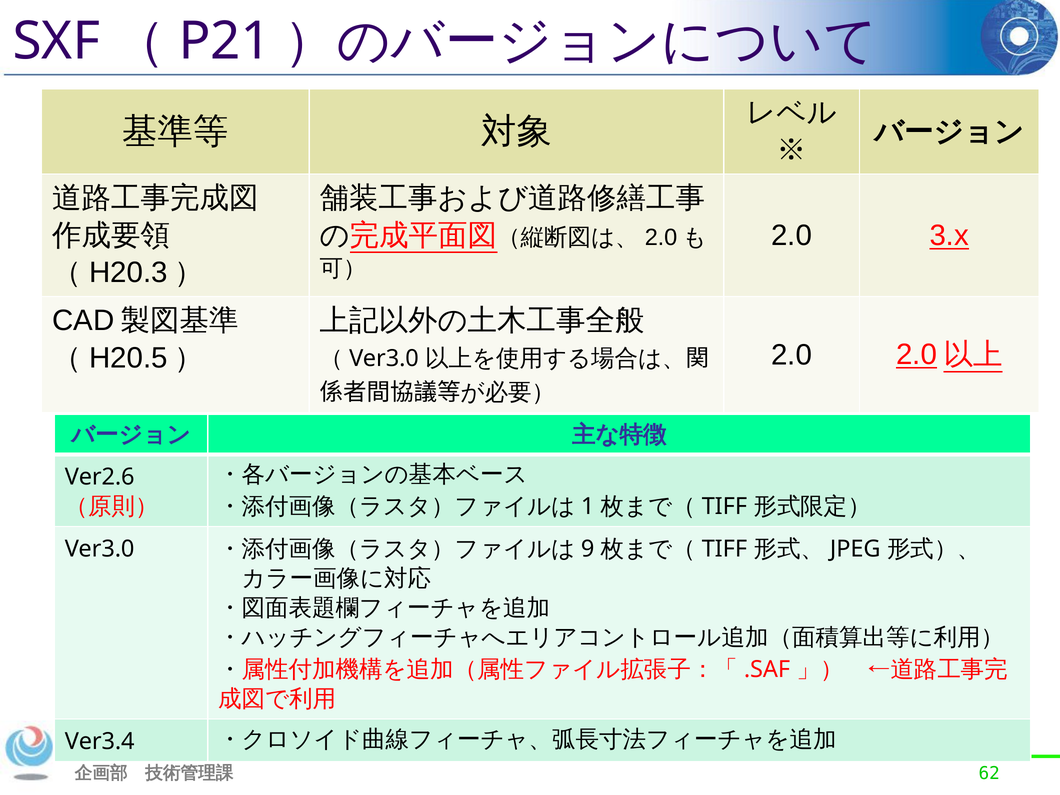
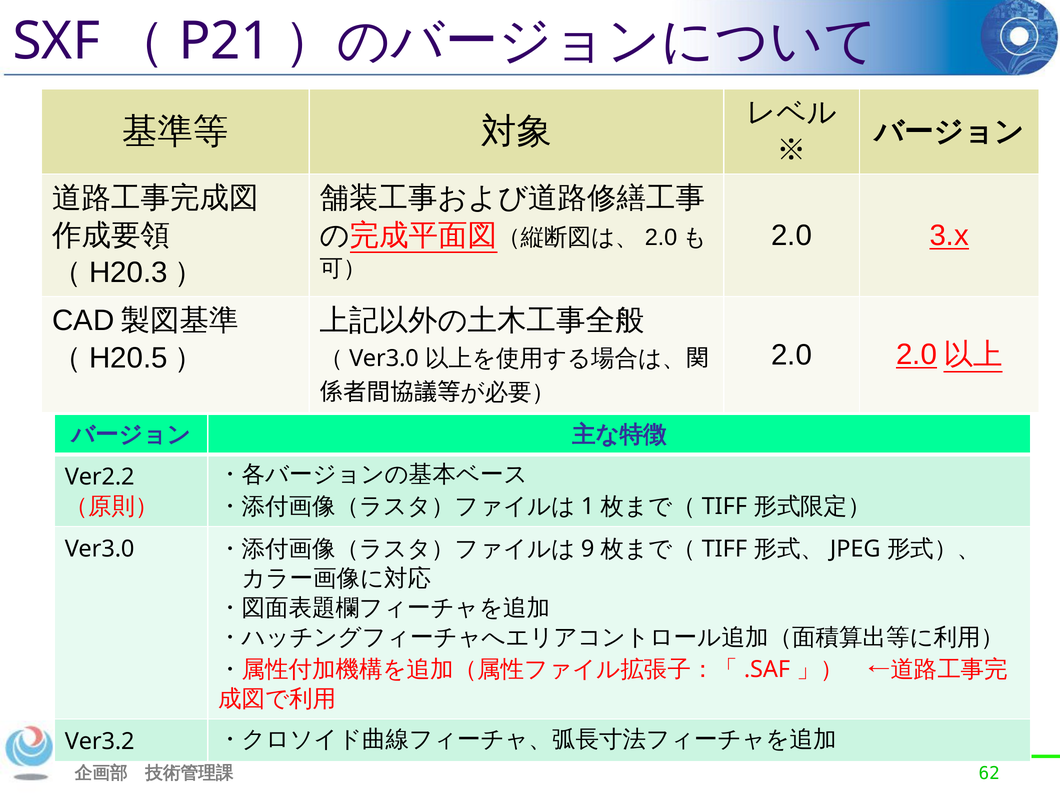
Ver2.6: Ver2.6 -> Ver2.2
Ver3.4: Ver3.4 -> Ver3.2
